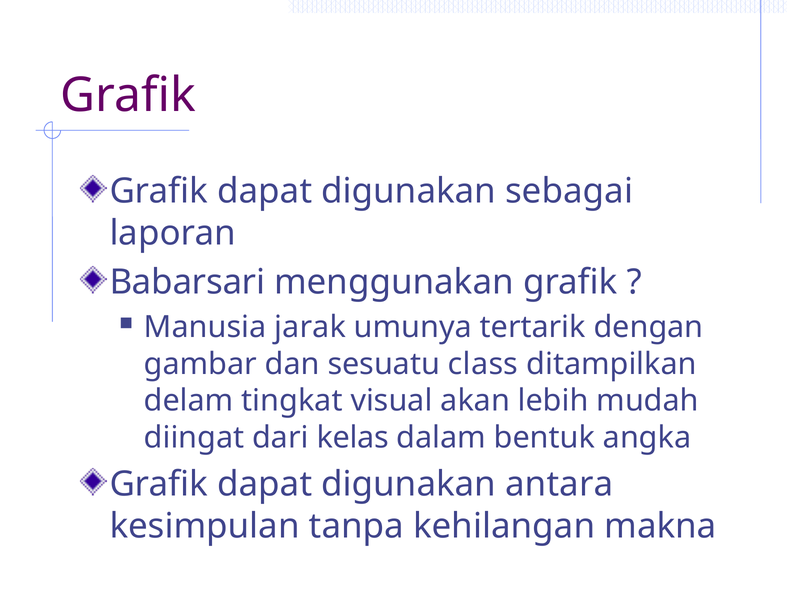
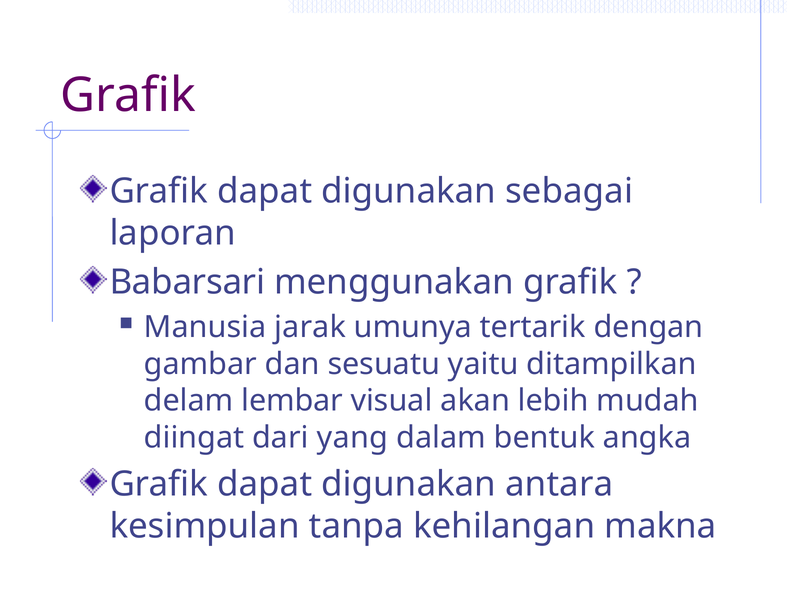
class: class -> yaitu
tingkat: tingkat -> lembar
kelas: kelas -> yang
